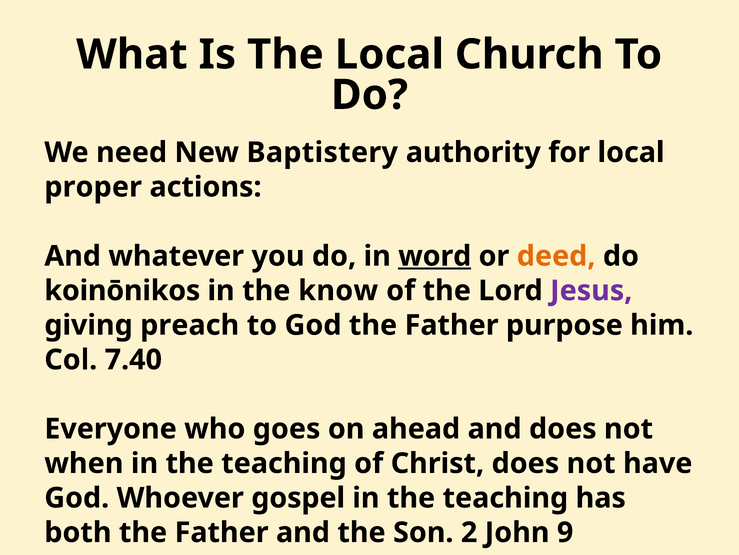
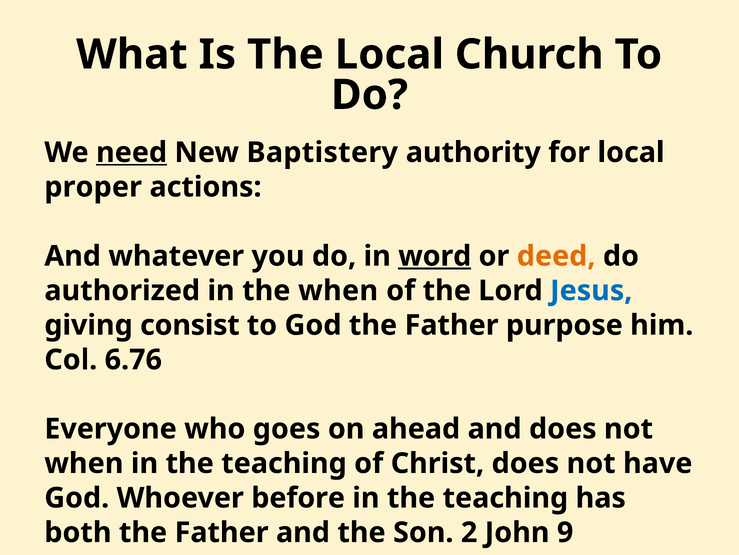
need underline: none -> present
koinōnikos: koinōnikos -> authorized
the know: know -> when
Jesus colour: purple -> blue
preach: preach -> consist
7.40: 7.40 -> 6.76
gospel: gospel -> before
